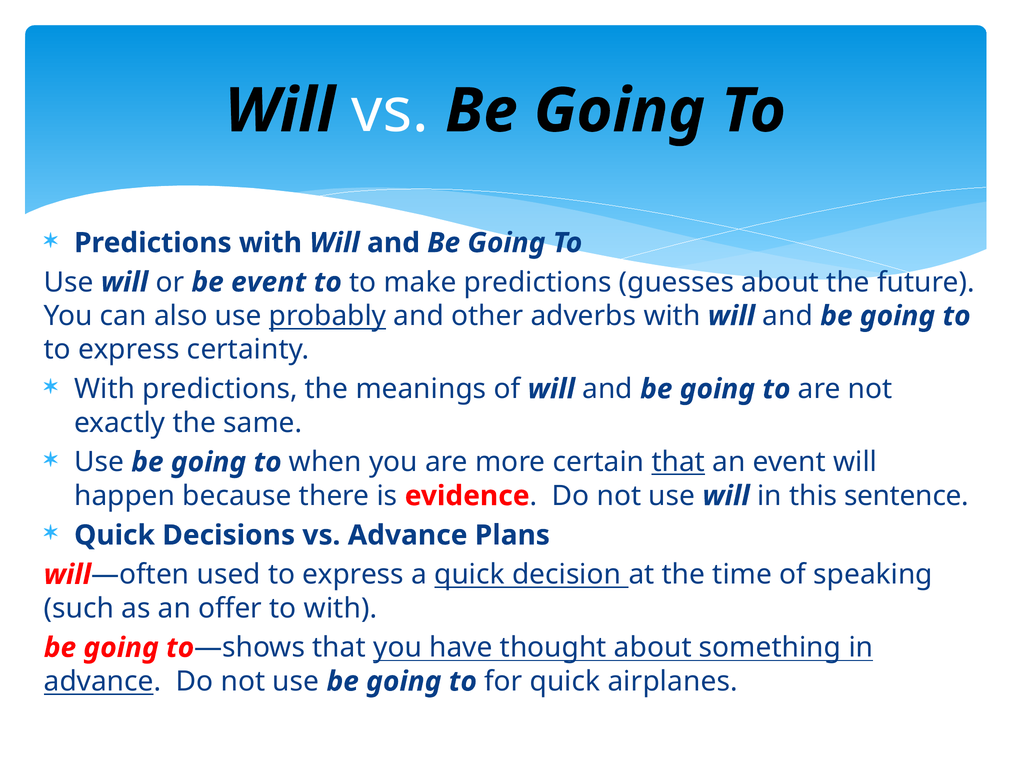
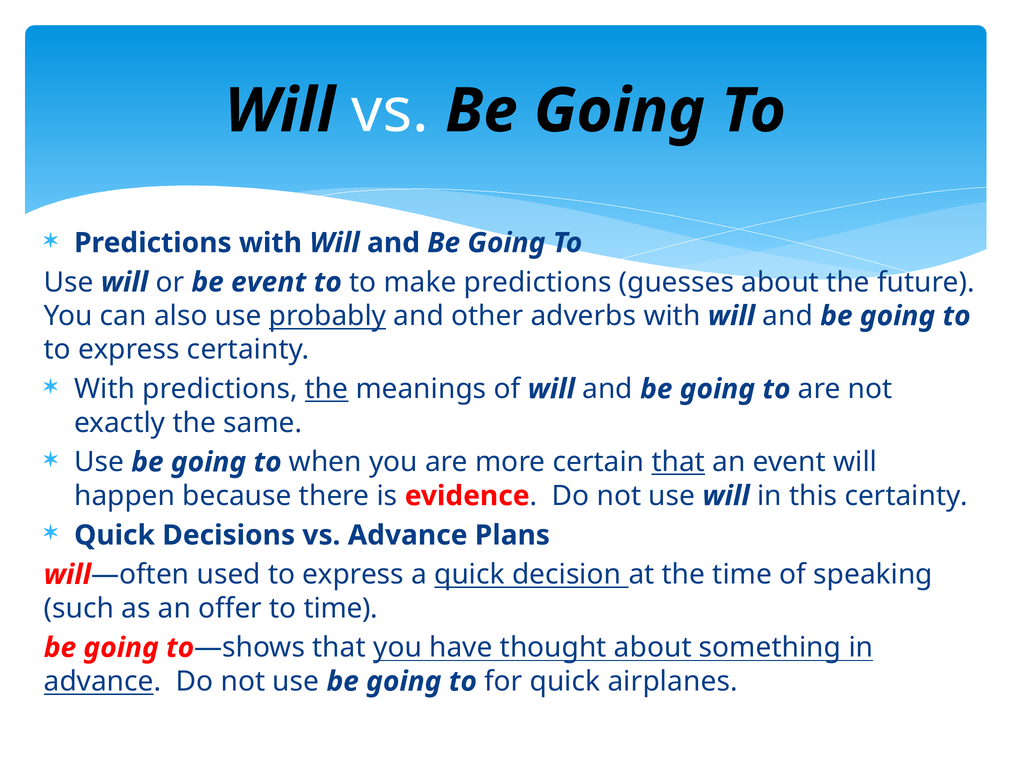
the at (327, 389) underline: none -> present
this sentence: sentence -> certainty
to with: with -> time
